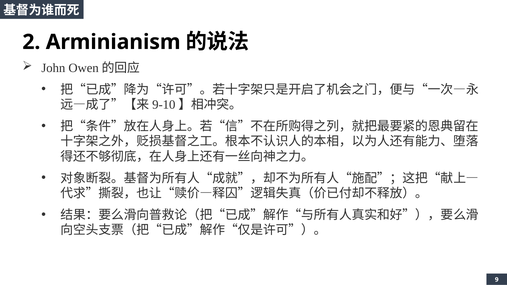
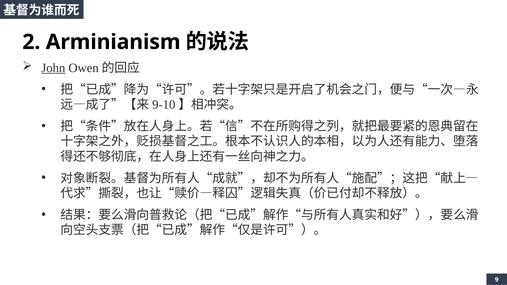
John underline: none -> present
